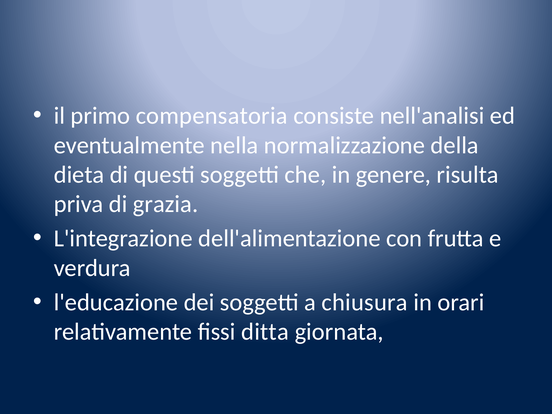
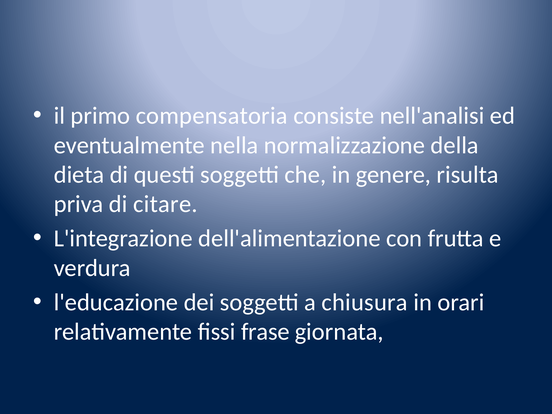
grazia: grazia -> citare
ditta: ditta -> frase
